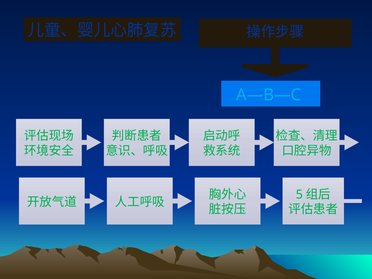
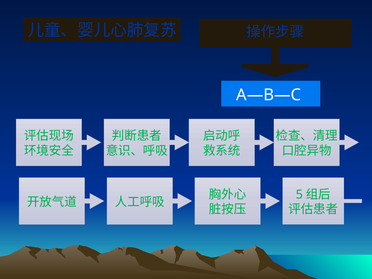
A—B—C colour: light blue -> white
